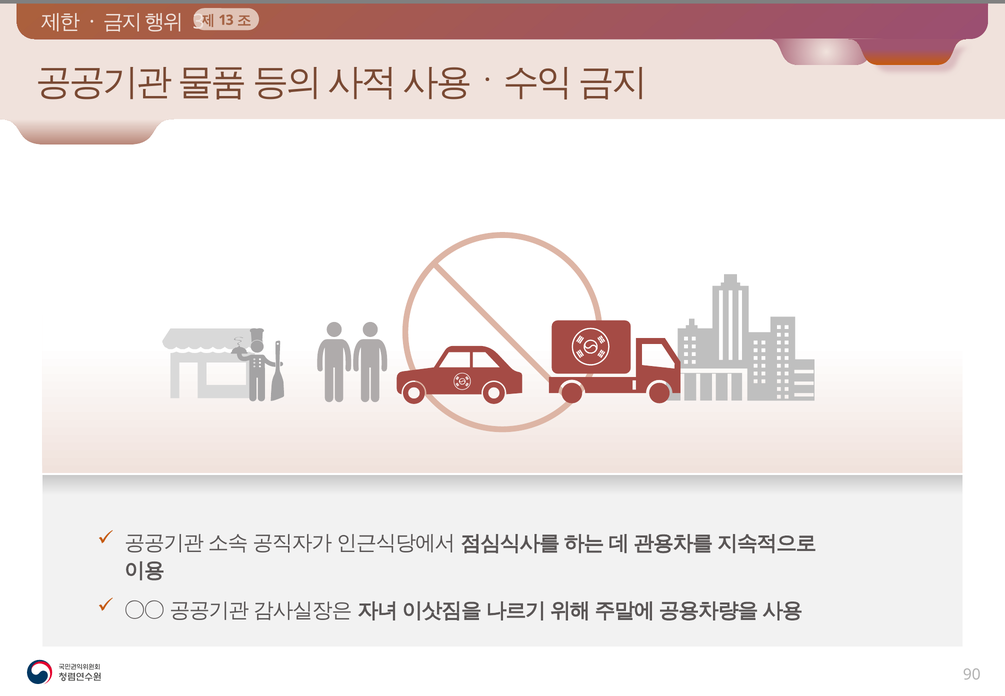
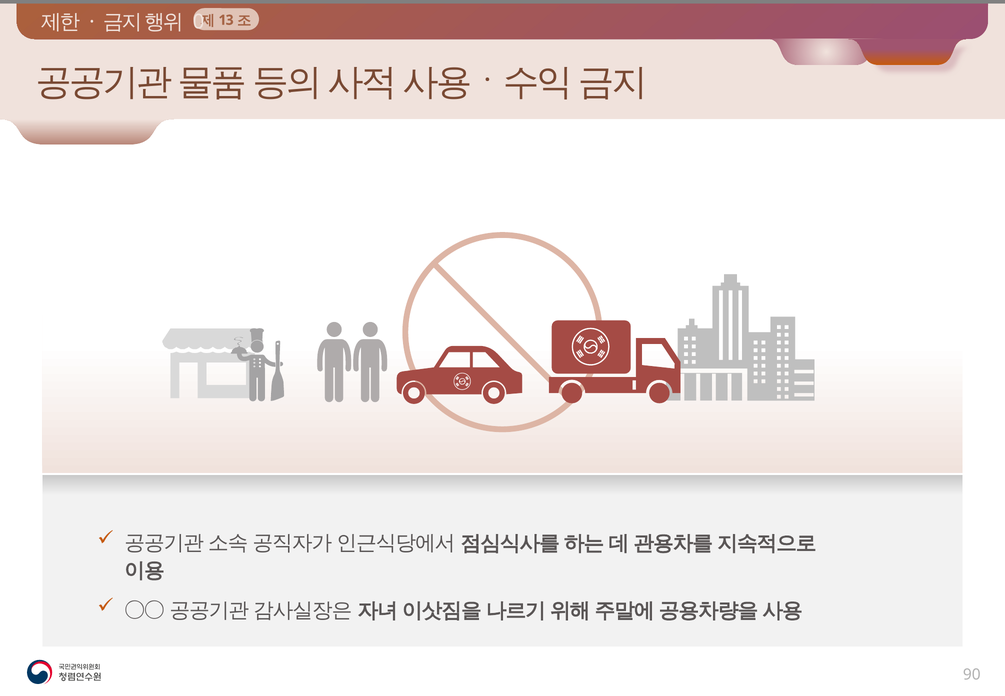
3: 3 -> 0
